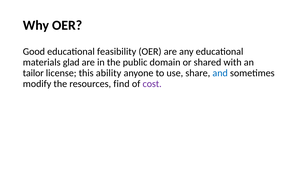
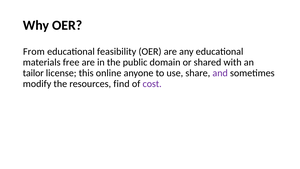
Good: Good -> From
glad: glad -> free
ability: ability -> online
and colour: blue -> purple
